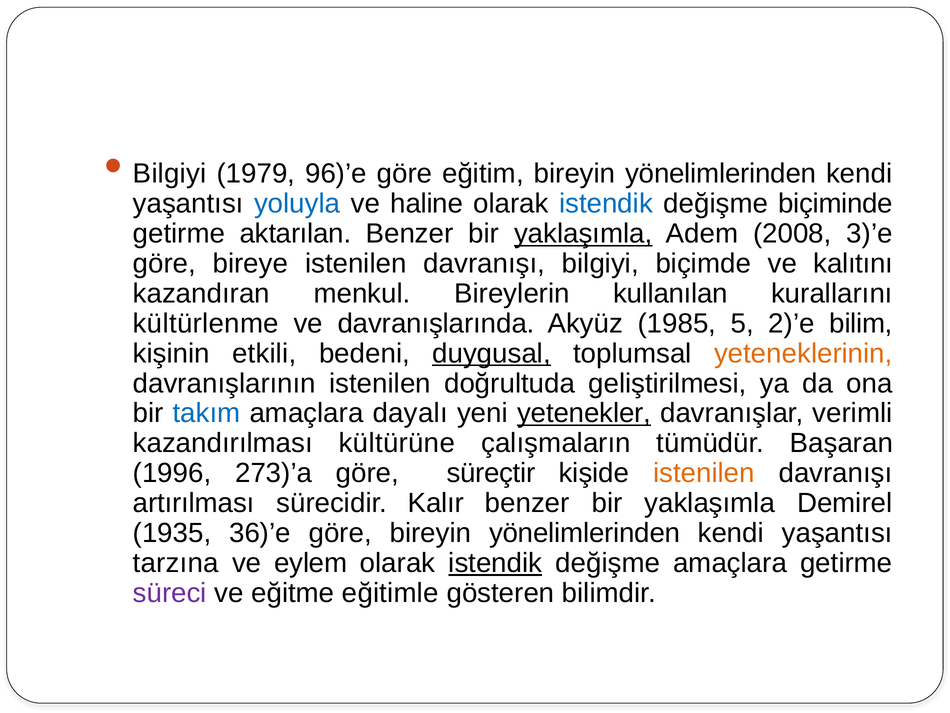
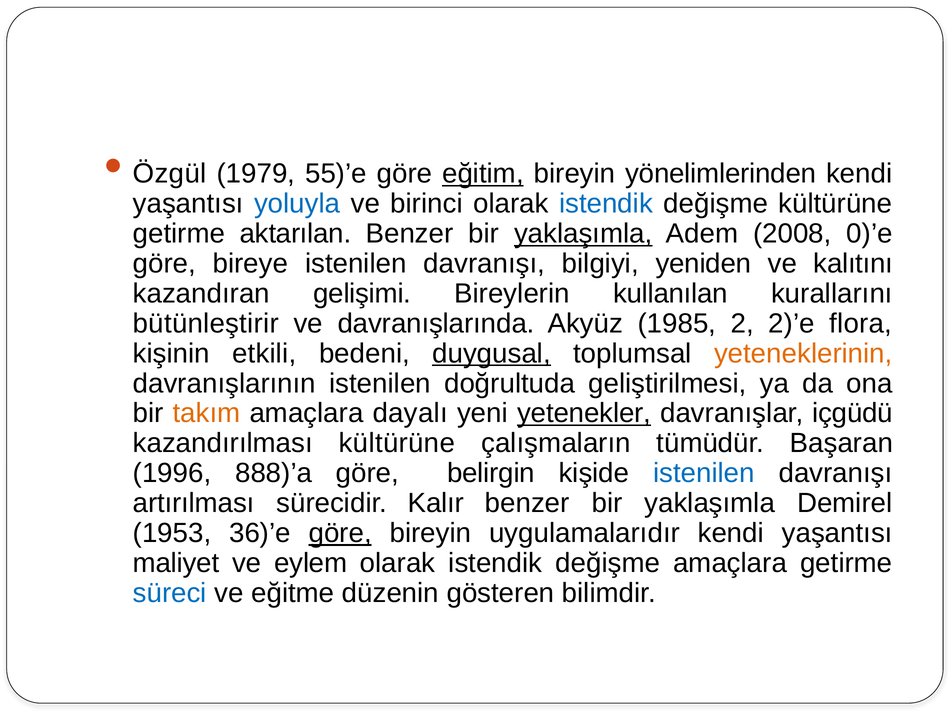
Bilgiyi at (170, 174): Bilgiyi -> Özgül
96)’e: 96)’e -> 55)’e
eğitim underline: none -> present
haline: haline -> birinci
değişme biçiminde: biçiminde -> kültürüne
3)’e: 3)’e -> 0)’e
biçimde: biçimde -> yeniden
menkul: menkul -> gelişimi
kültürlenme: kültürlenme -> bütünleştirir
5: 5 -> 2
bilim: bilim -> flora
takım colour: blue -> orange
verimli: verimli -> içgüdü
273)’a: 273)’a -> 888)’a
süreçtir: süreçtir -> belirgin
istenilen at (704, 473) colour: orange -> blue
1935: 1935 -> 1953
göre at (340, 533) underline: none -> present
yönelimlerinden at (585, 533): yönelimlerinden -> uygulamalarıdır
tarzına: tarzına -> maliyet
istendik at (495, 563) underline: present -> none
süreci colour: purple -> blue
eğitimle: eğitimle -> düzenin
